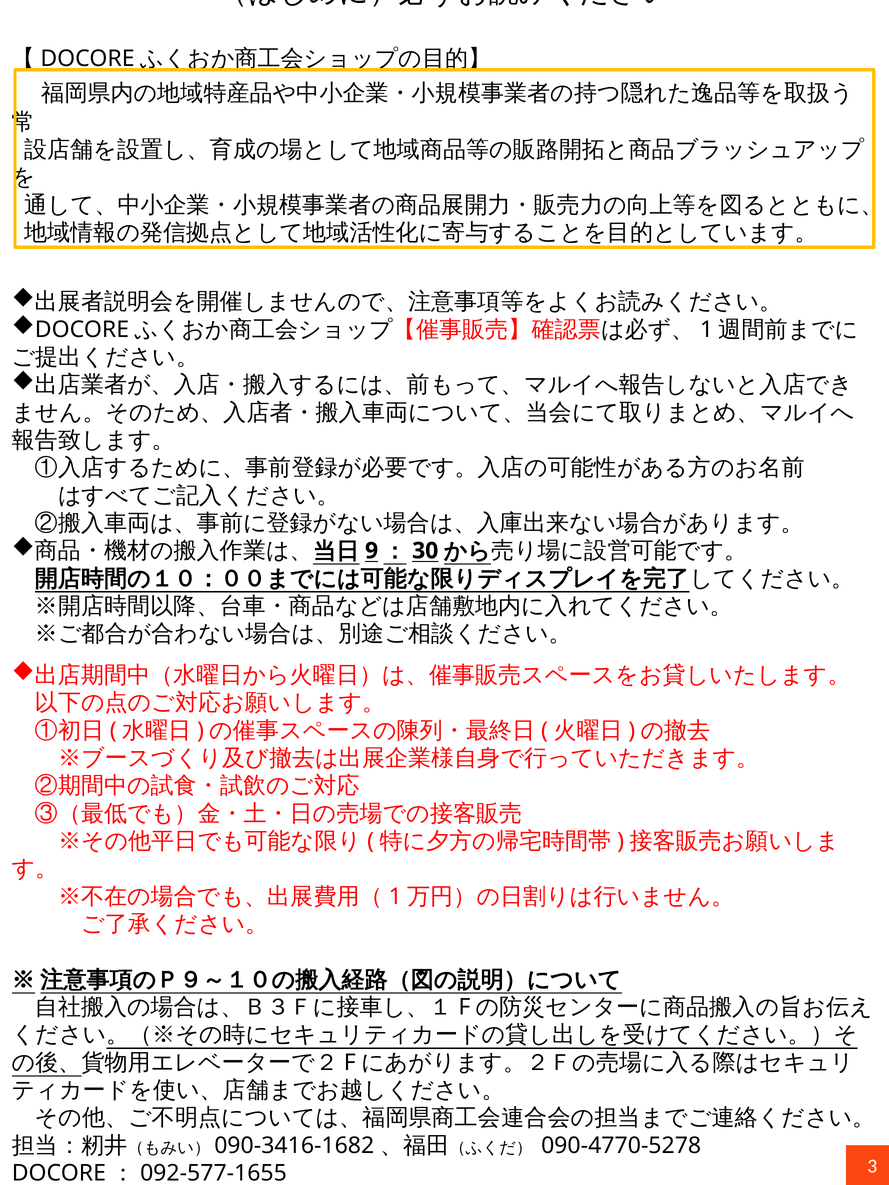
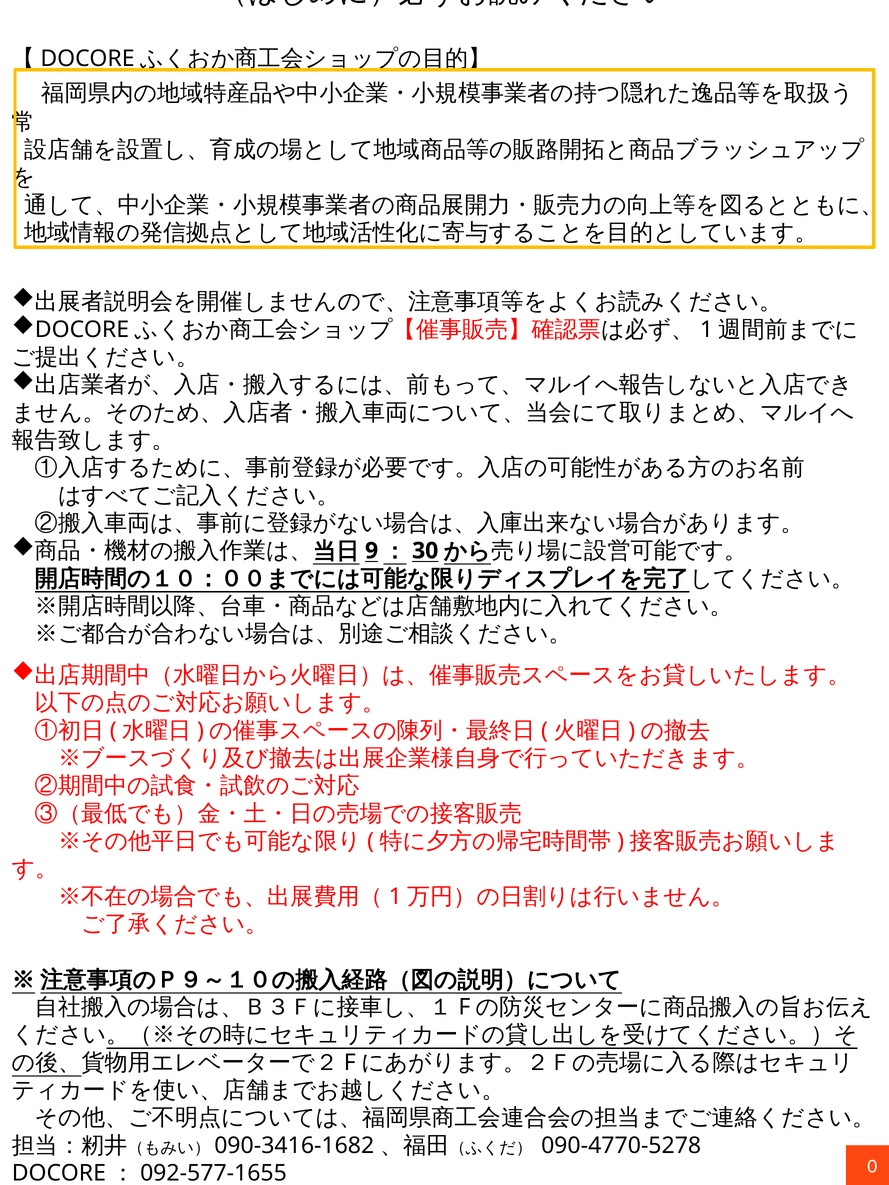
3: 3 -> 0
